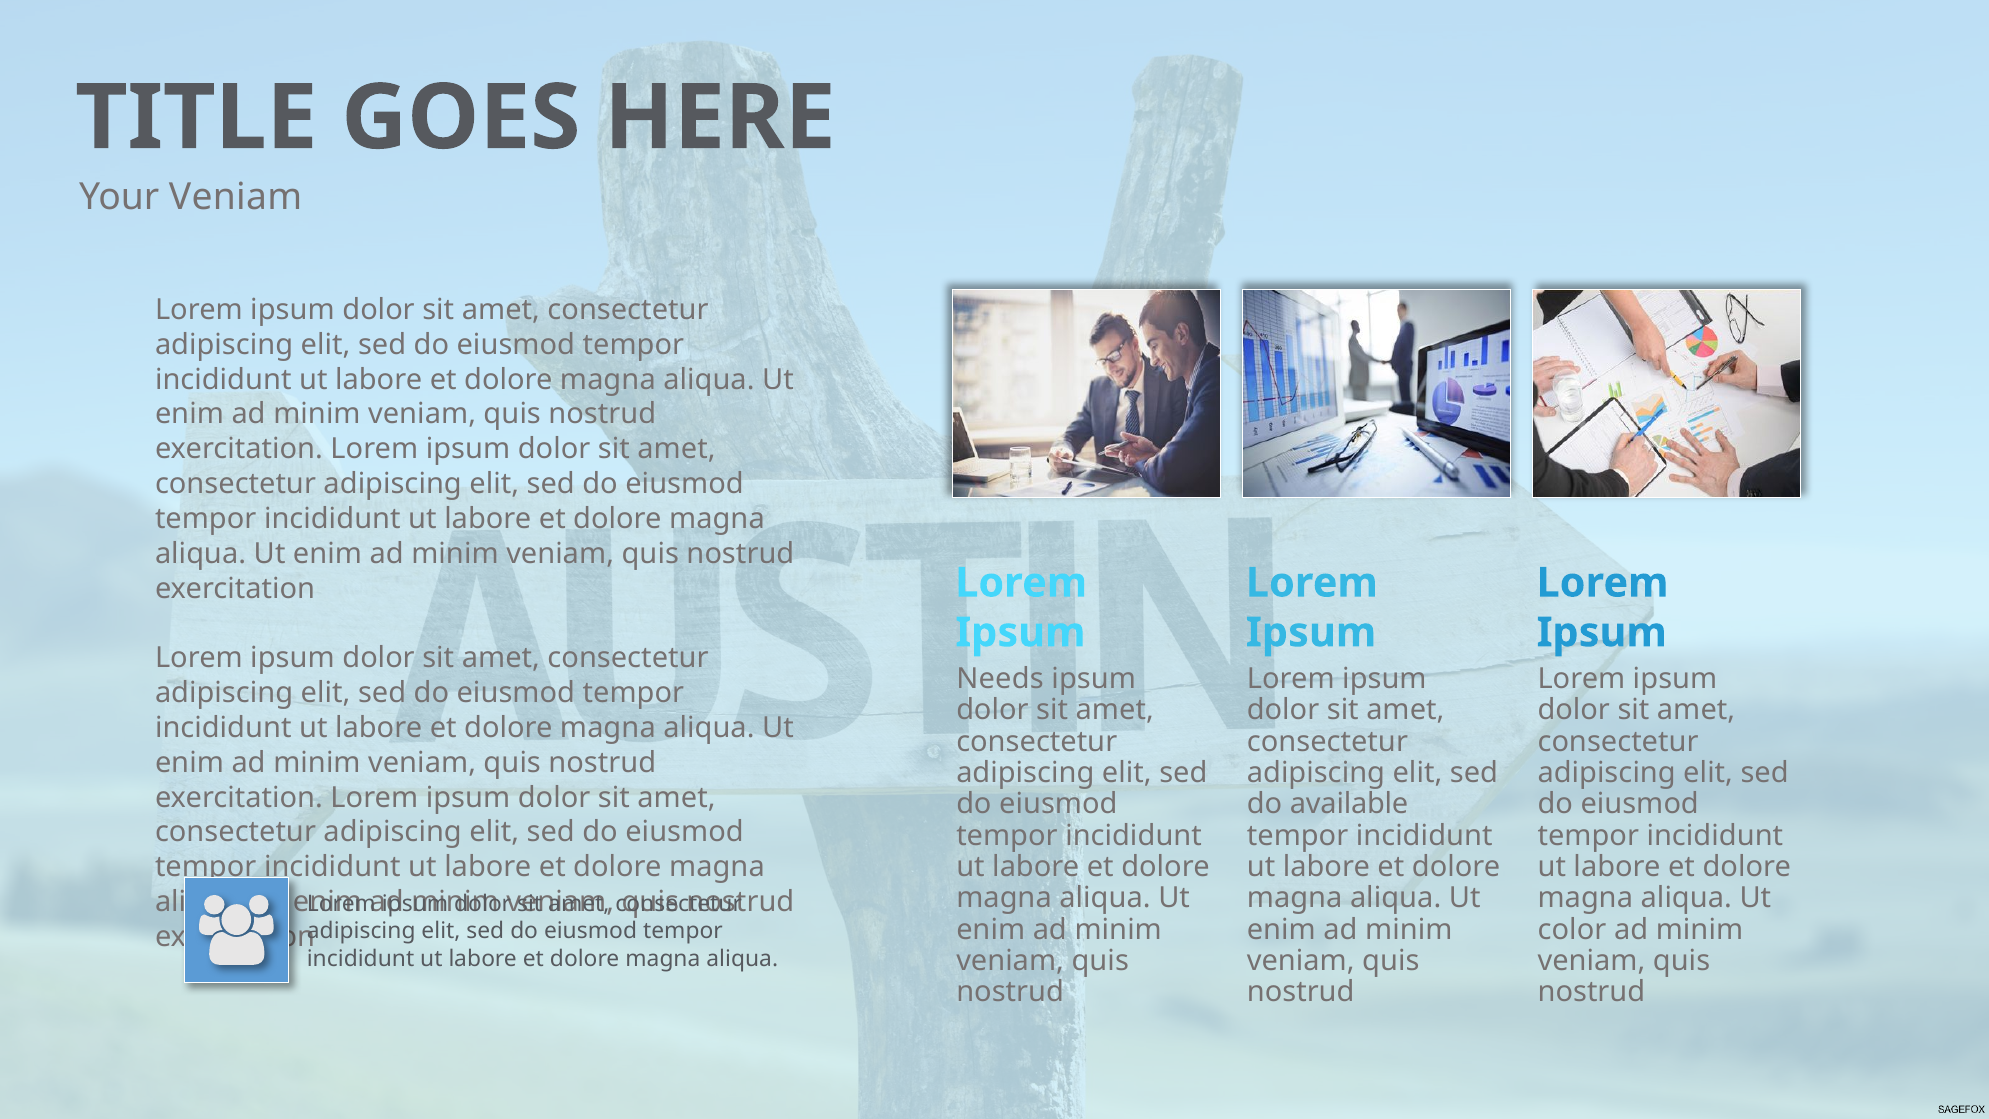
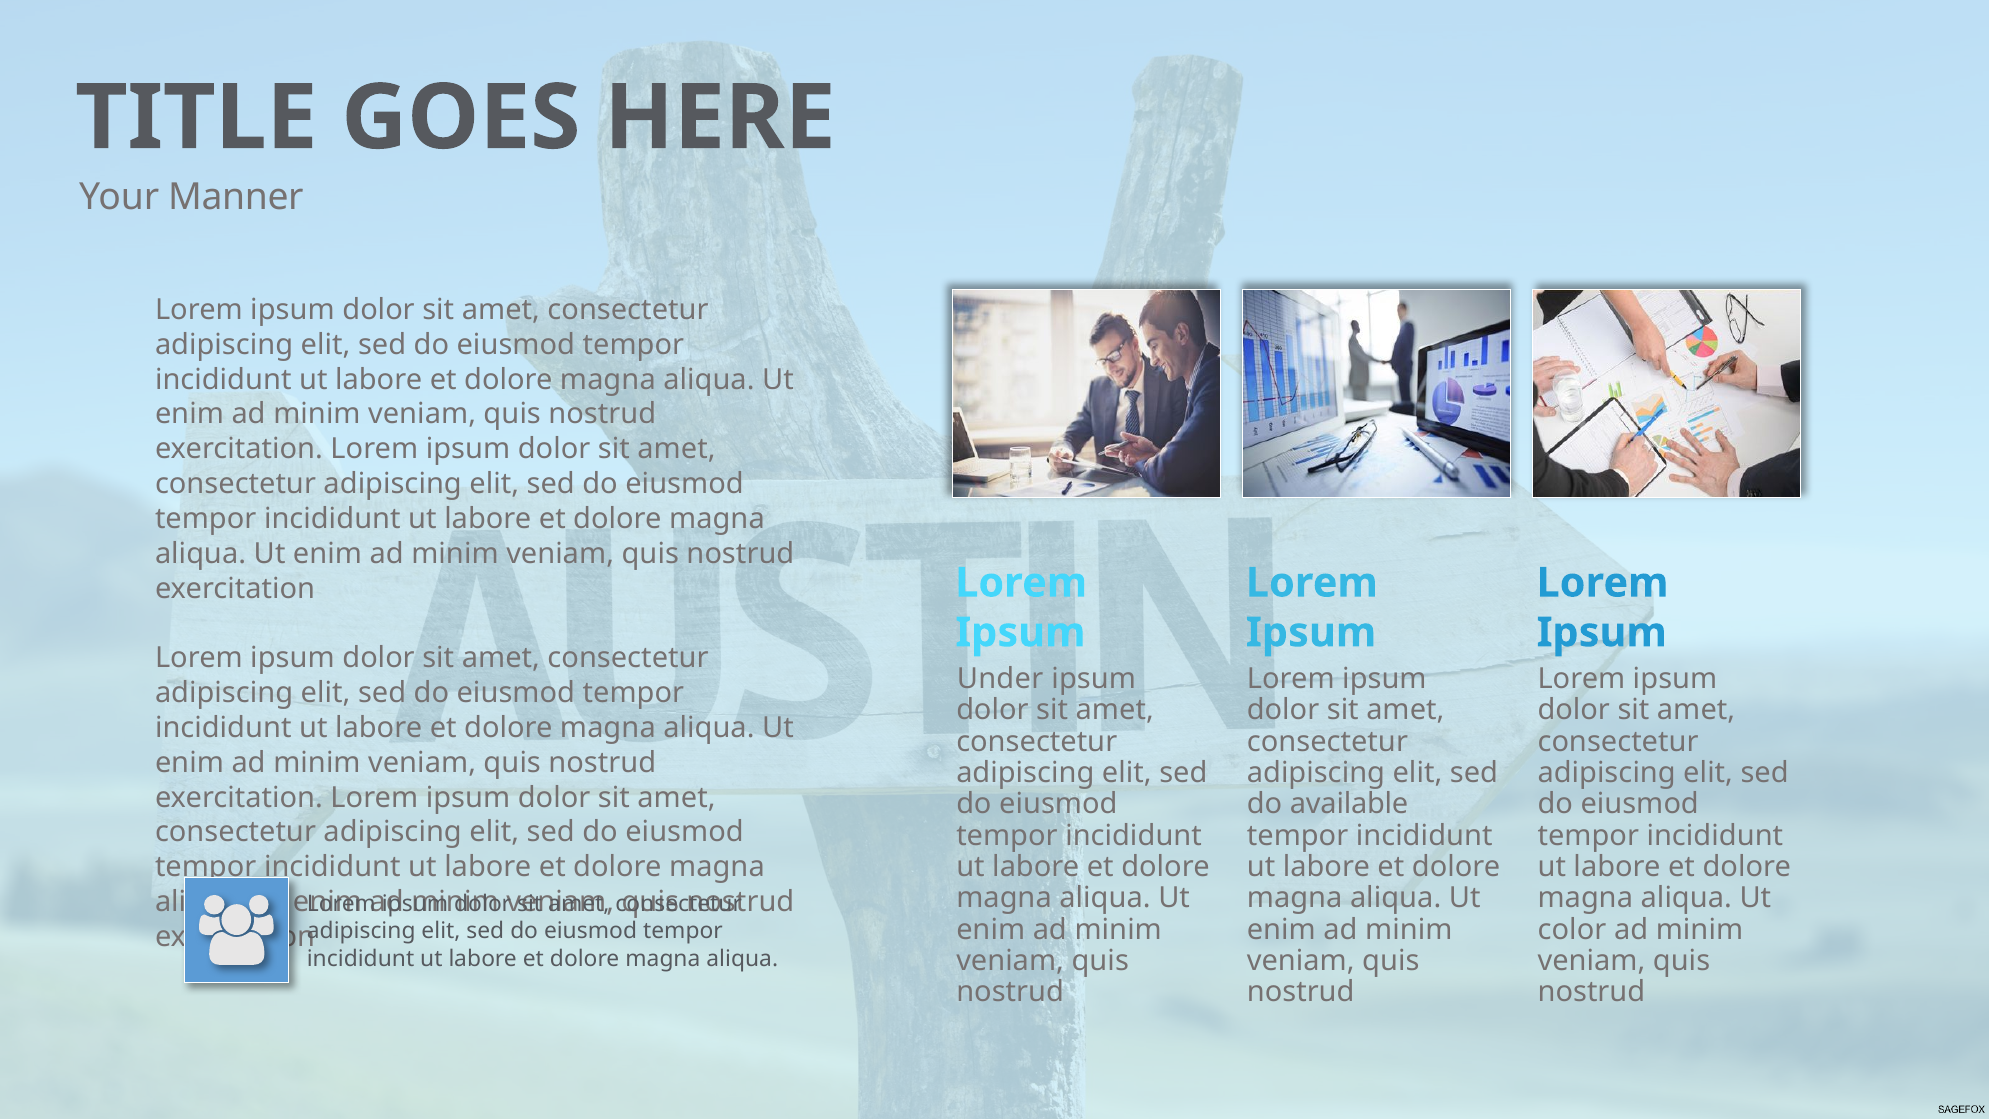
Your Veniam: Veniam -> Manner
Needs: Needs -> Under
